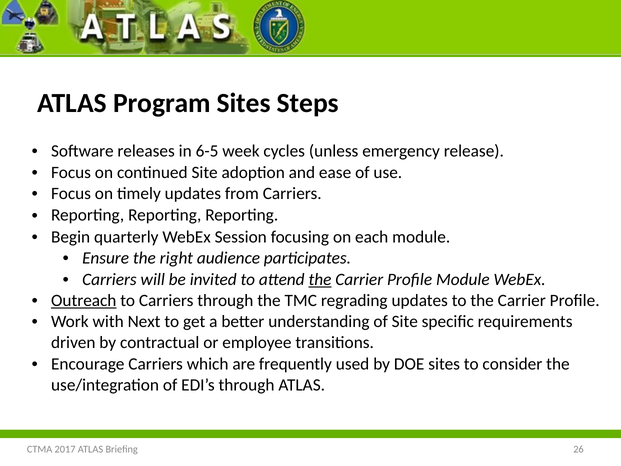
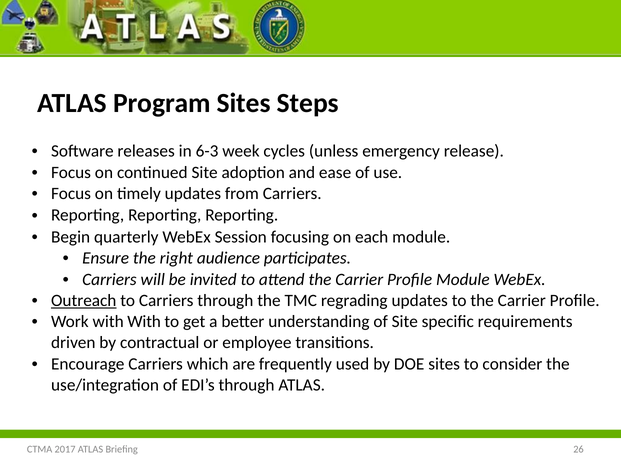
6-5: 6-5 -> 6-3
the at (320, 279) underline: present -> none
with Next: Next -> With
